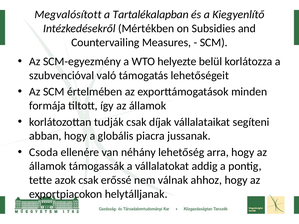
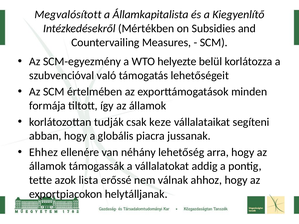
Tartalékalapban: Tartalékalapban -> Államkapitalista
díjak: díjak -> keze
Csoda: Csoda -> Ehhez
azok csak: csak -> lista
